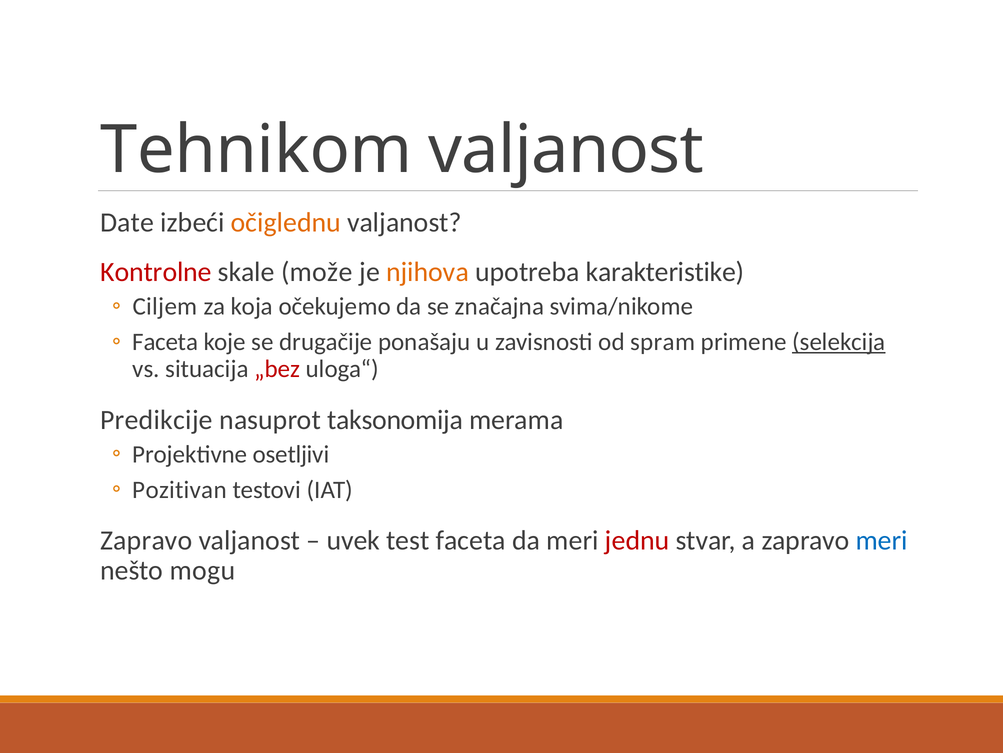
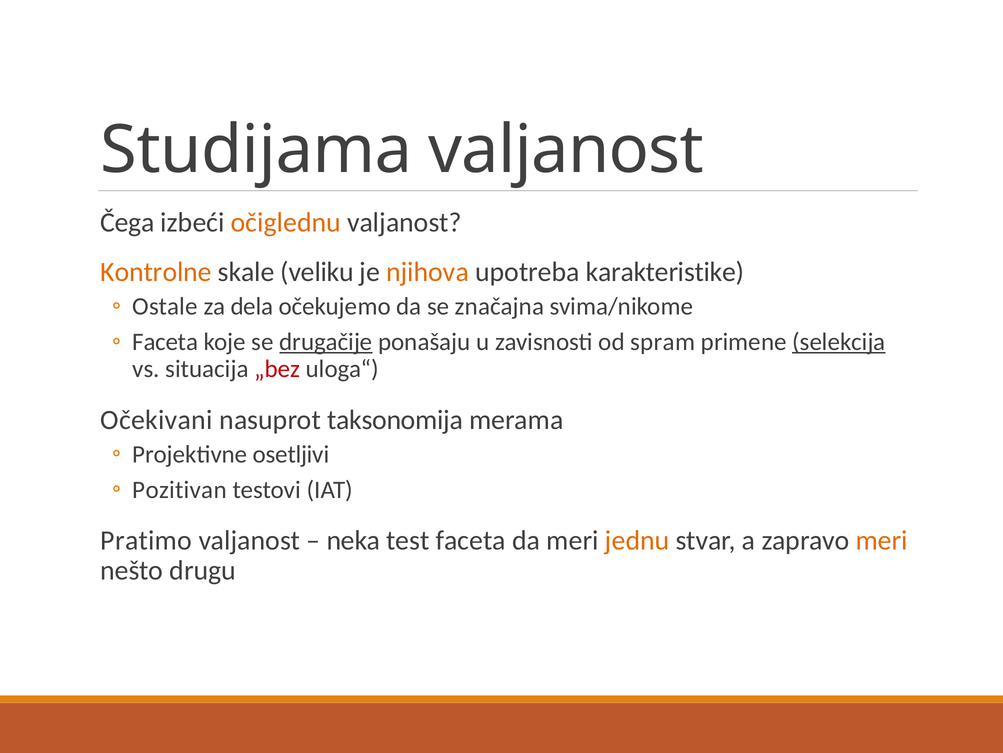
Tehnikom: Tehnikom -> Studijama
Date: Date -> Čega
Kontrolne colour: red -> orange
može: može -> veliku
Ciljem: Ciljem -> Ostale
koja: koja -> dela
drugačije underline: none -> present
Predikcije: Predikcije -> Očekivani
Zapravo at (146, 540): Zapravo -> Pratimo
uvek: uvek -> neka
jednu colour: red -> orange
meri at (882, 540) colour: blue -> orange
mogu: mogu -> drugu
